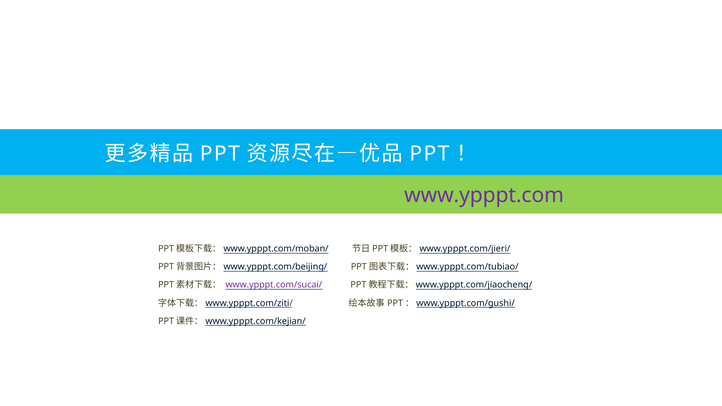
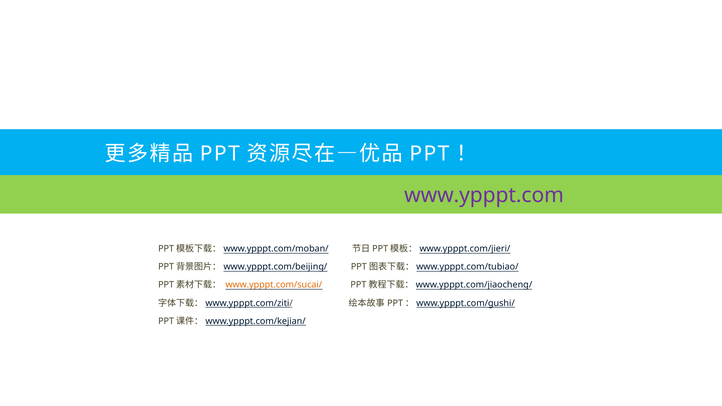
www.ypppt.com/sucai/ colour: purple -> orange
